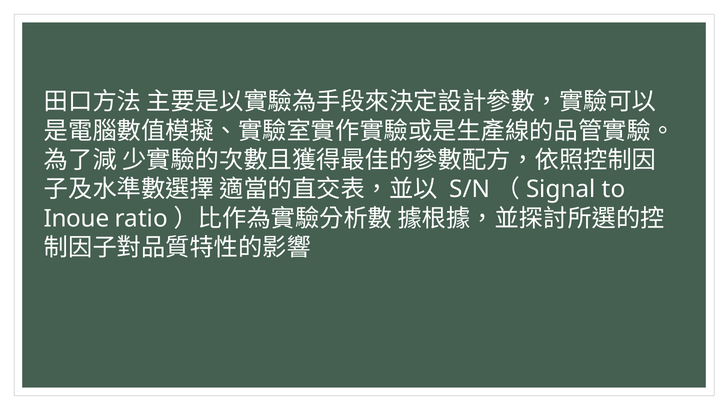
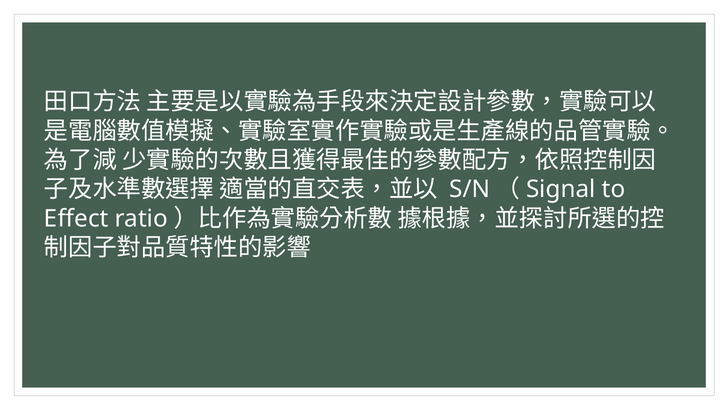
Inoue: Inoue -> Effect
